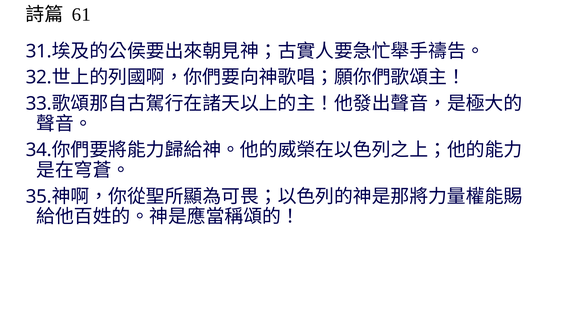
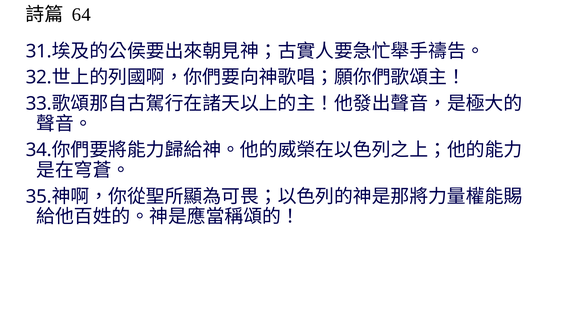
61: 61 -> 64
